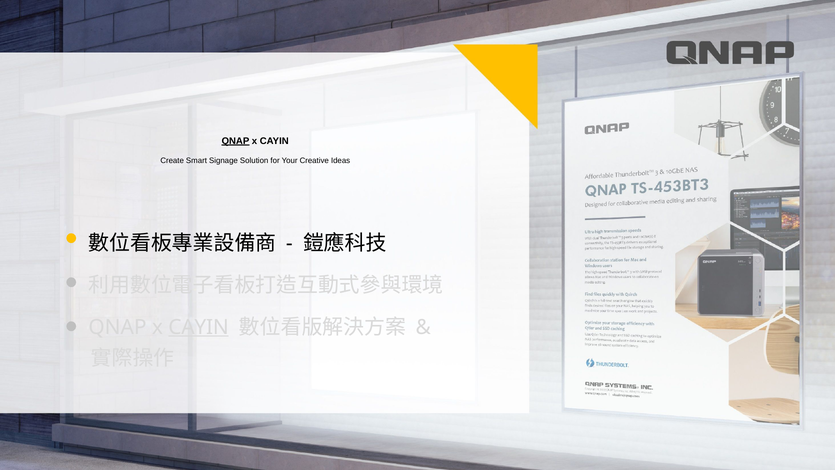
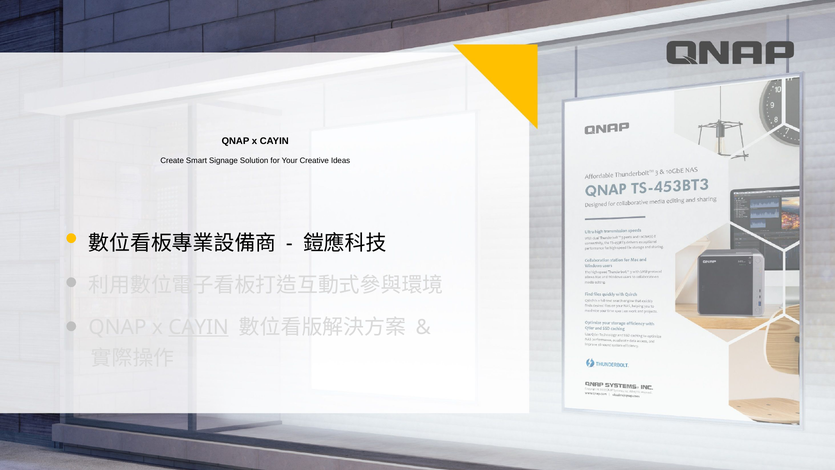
QNAP at (235, 141) underline: present -> none
